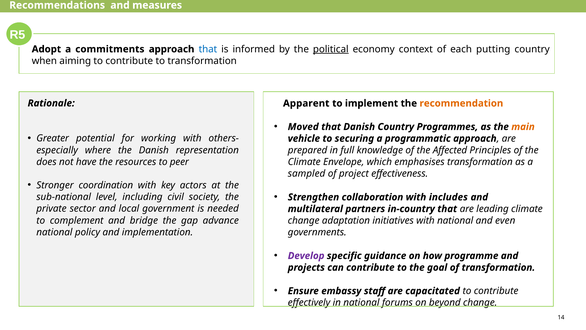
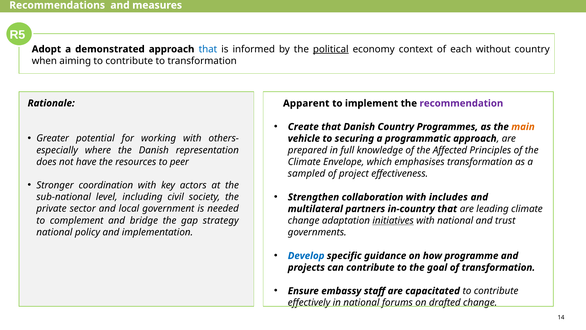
commitments: commitments -> demonstrated
putting: putting -> without
recommendation colour: orange -> purple
Moved: Moved -> Create
advance: advance -> strategy
initiatives underline: none -> present
even: even -> trust
Develop colour: purple -> blue
beyond: beyond -> drafted
